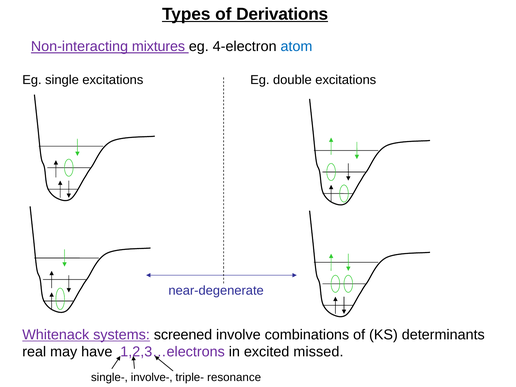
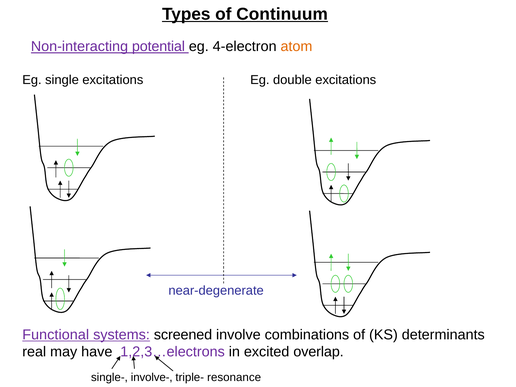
Derivations: Derivations -> Continuum
mixtures: mixtures -> potential
atom colour: blue -> orange
Whitenack: Whitenack -> Functional
missed: missed -> overlap
